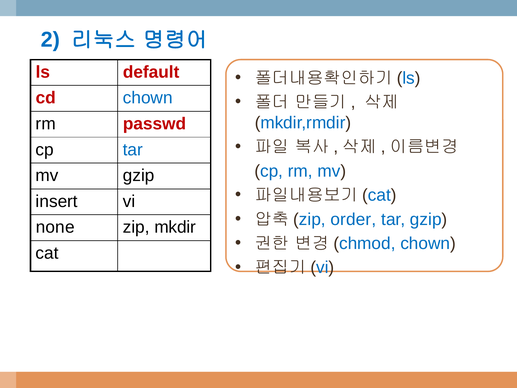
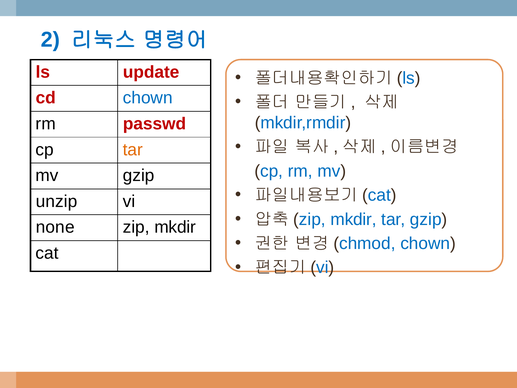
default: default -> update
tar at (133, 150) colour: blue -> orange
insert: insert -> unzip
order at (353, 219): order -> mkdir
